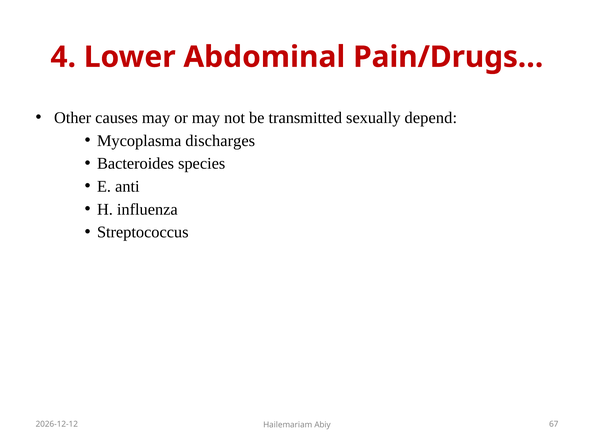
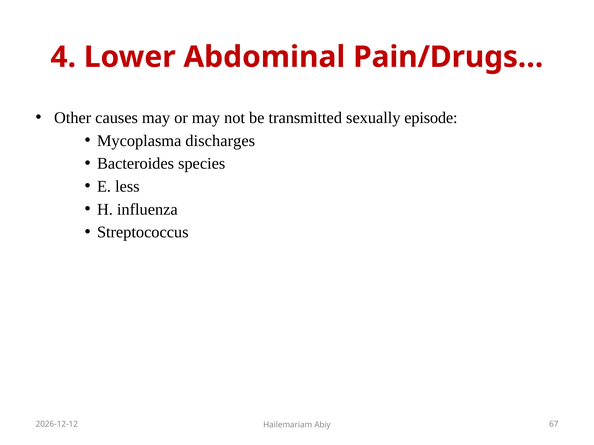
depend: depend -> episode
anti: anti -> less
